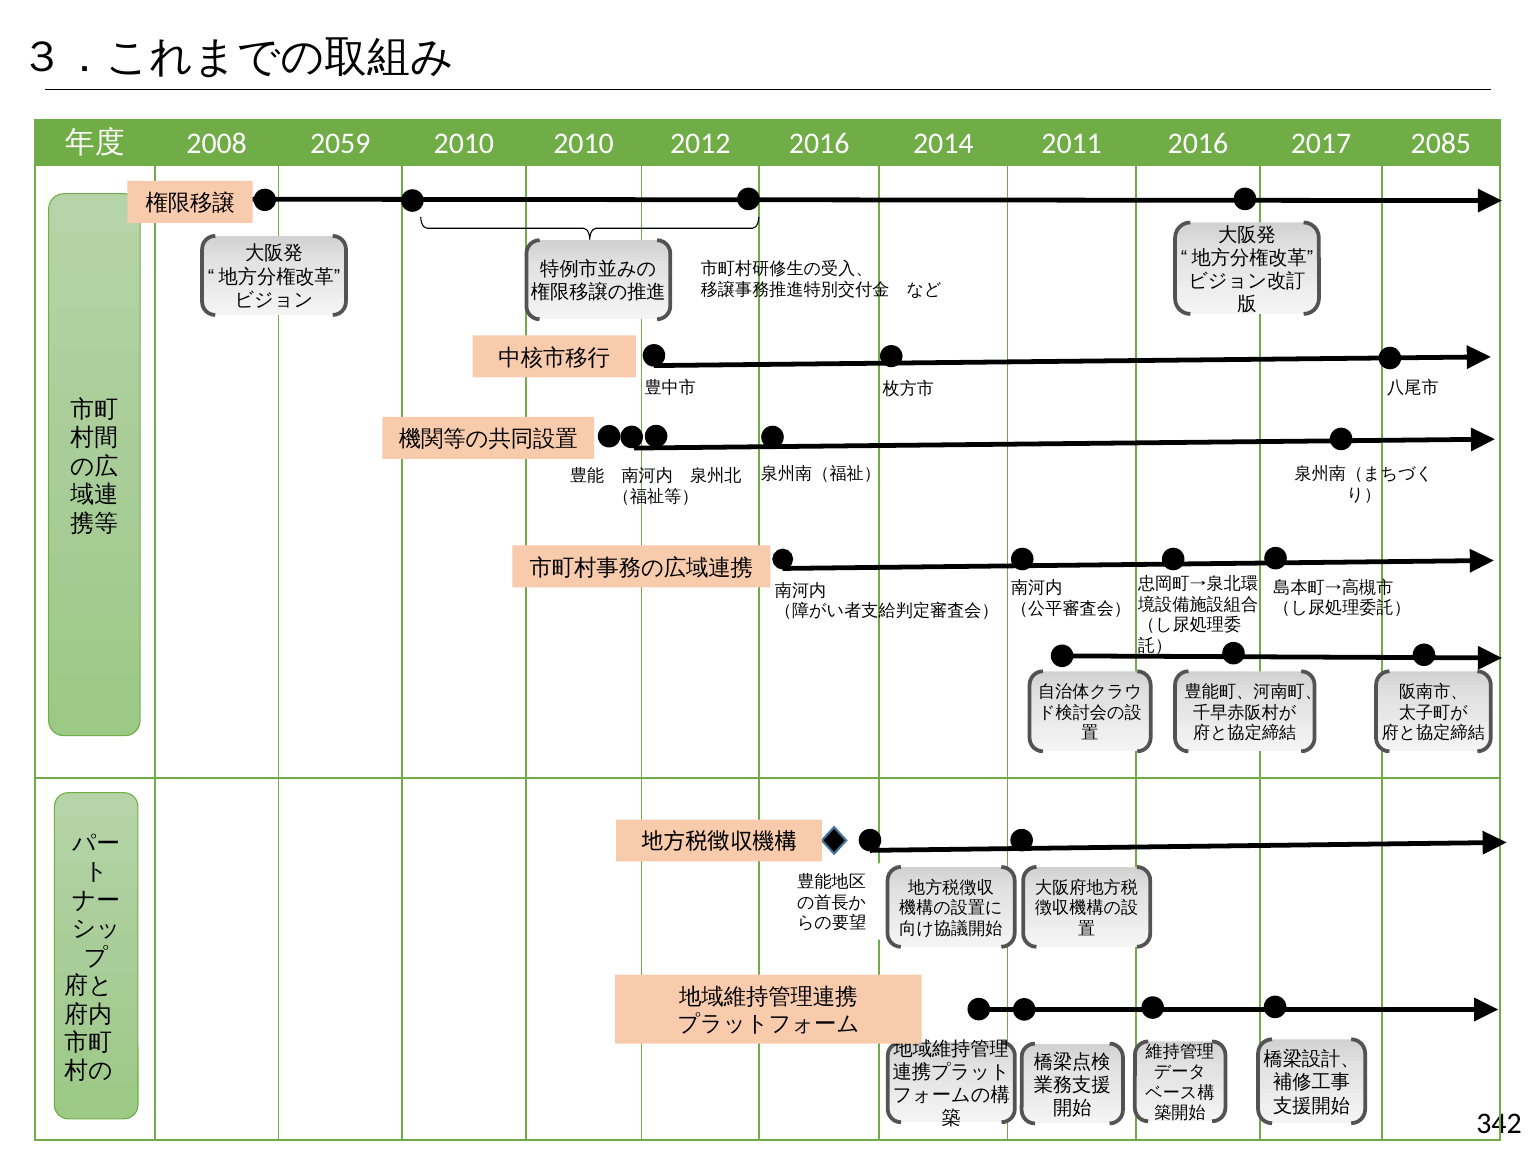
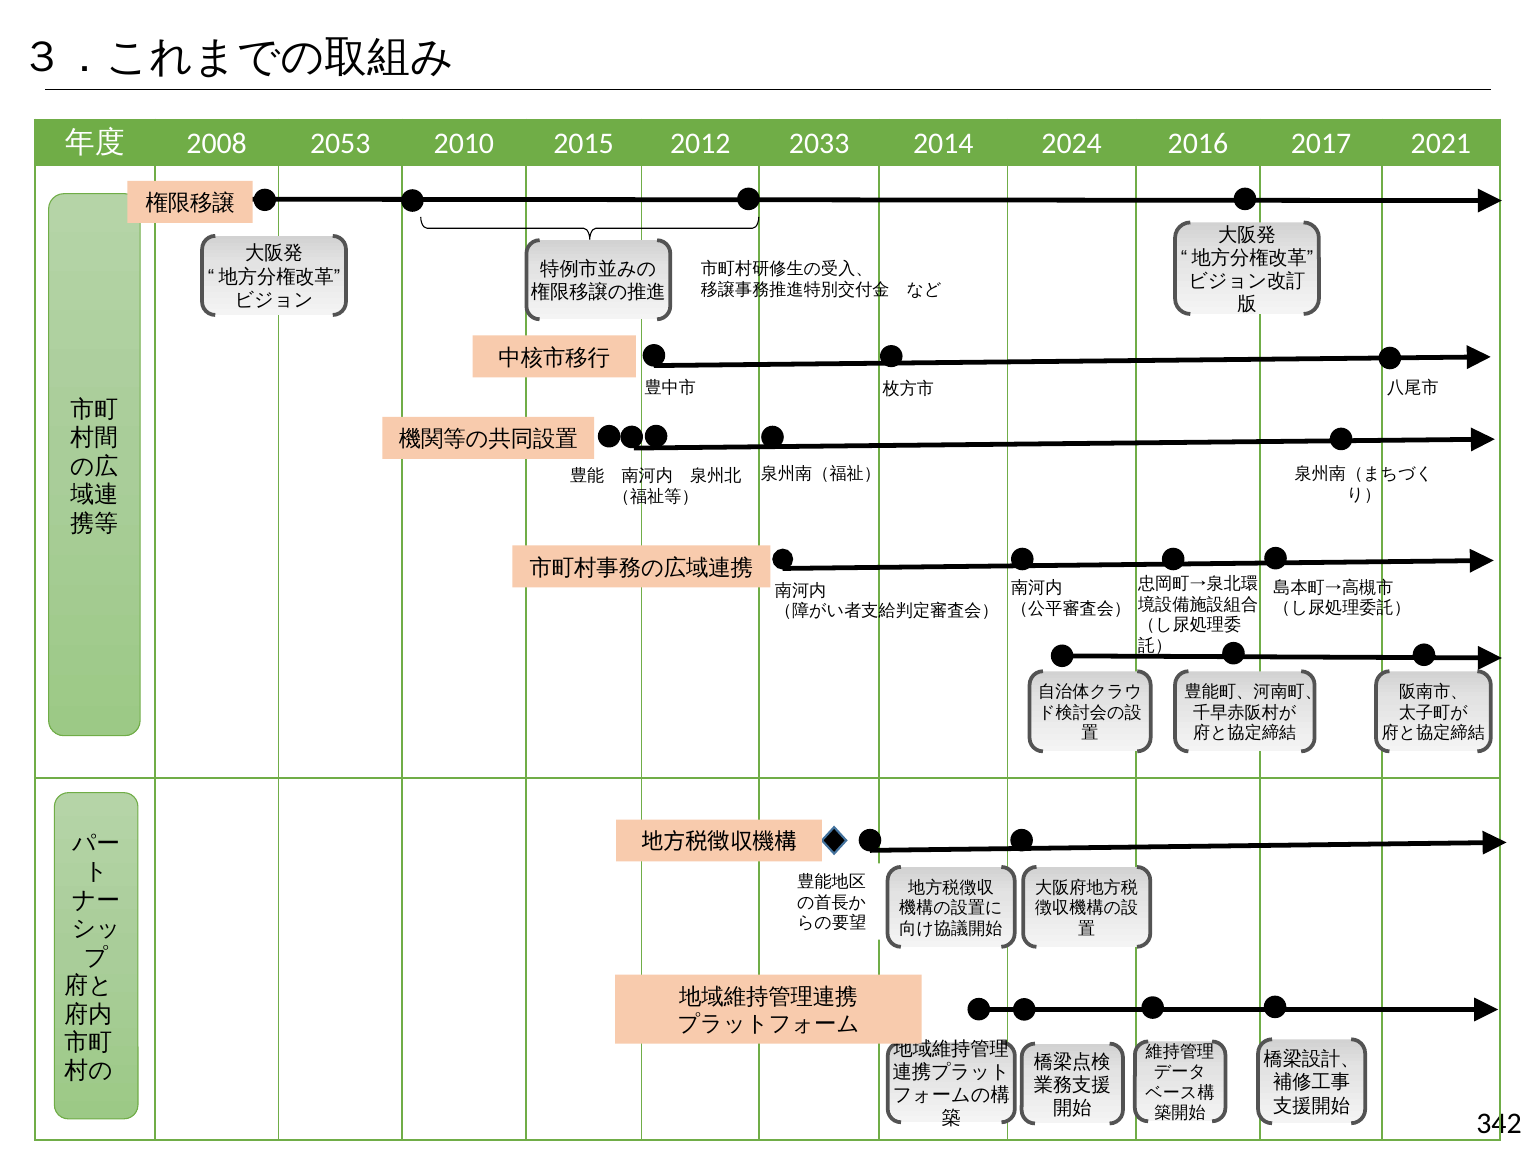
2059: 2059 -> 2053
2010 2010: 2010 -> 2015
2012 2016: 2016 -> 2033
2011: 2011 -> 2024
2085: 2085 -> 2021
